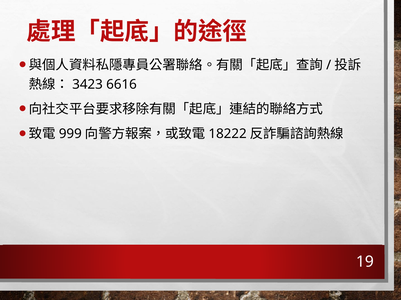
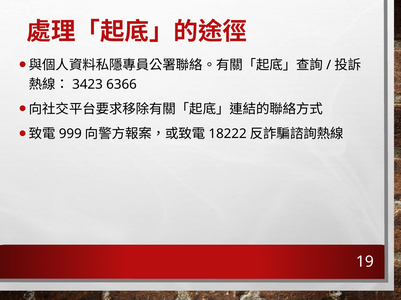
6616: 6616 -> 6366
